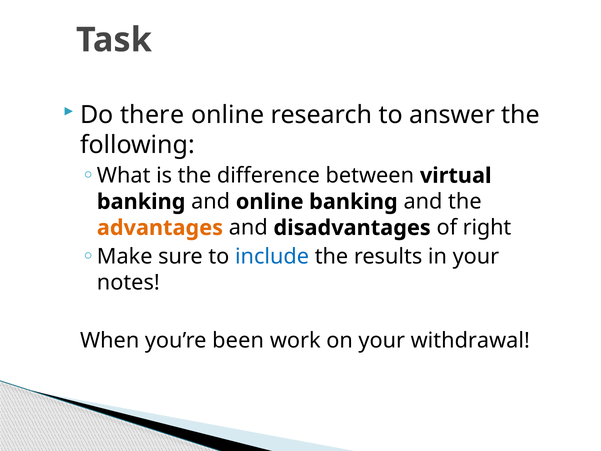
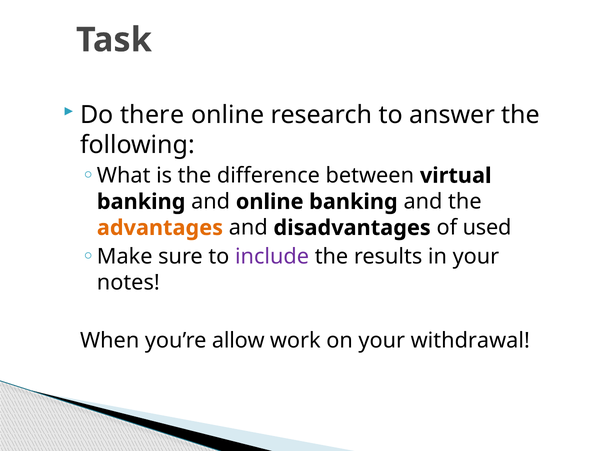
right: right -> used
include colour: blue -> purple
been: been -> allow
